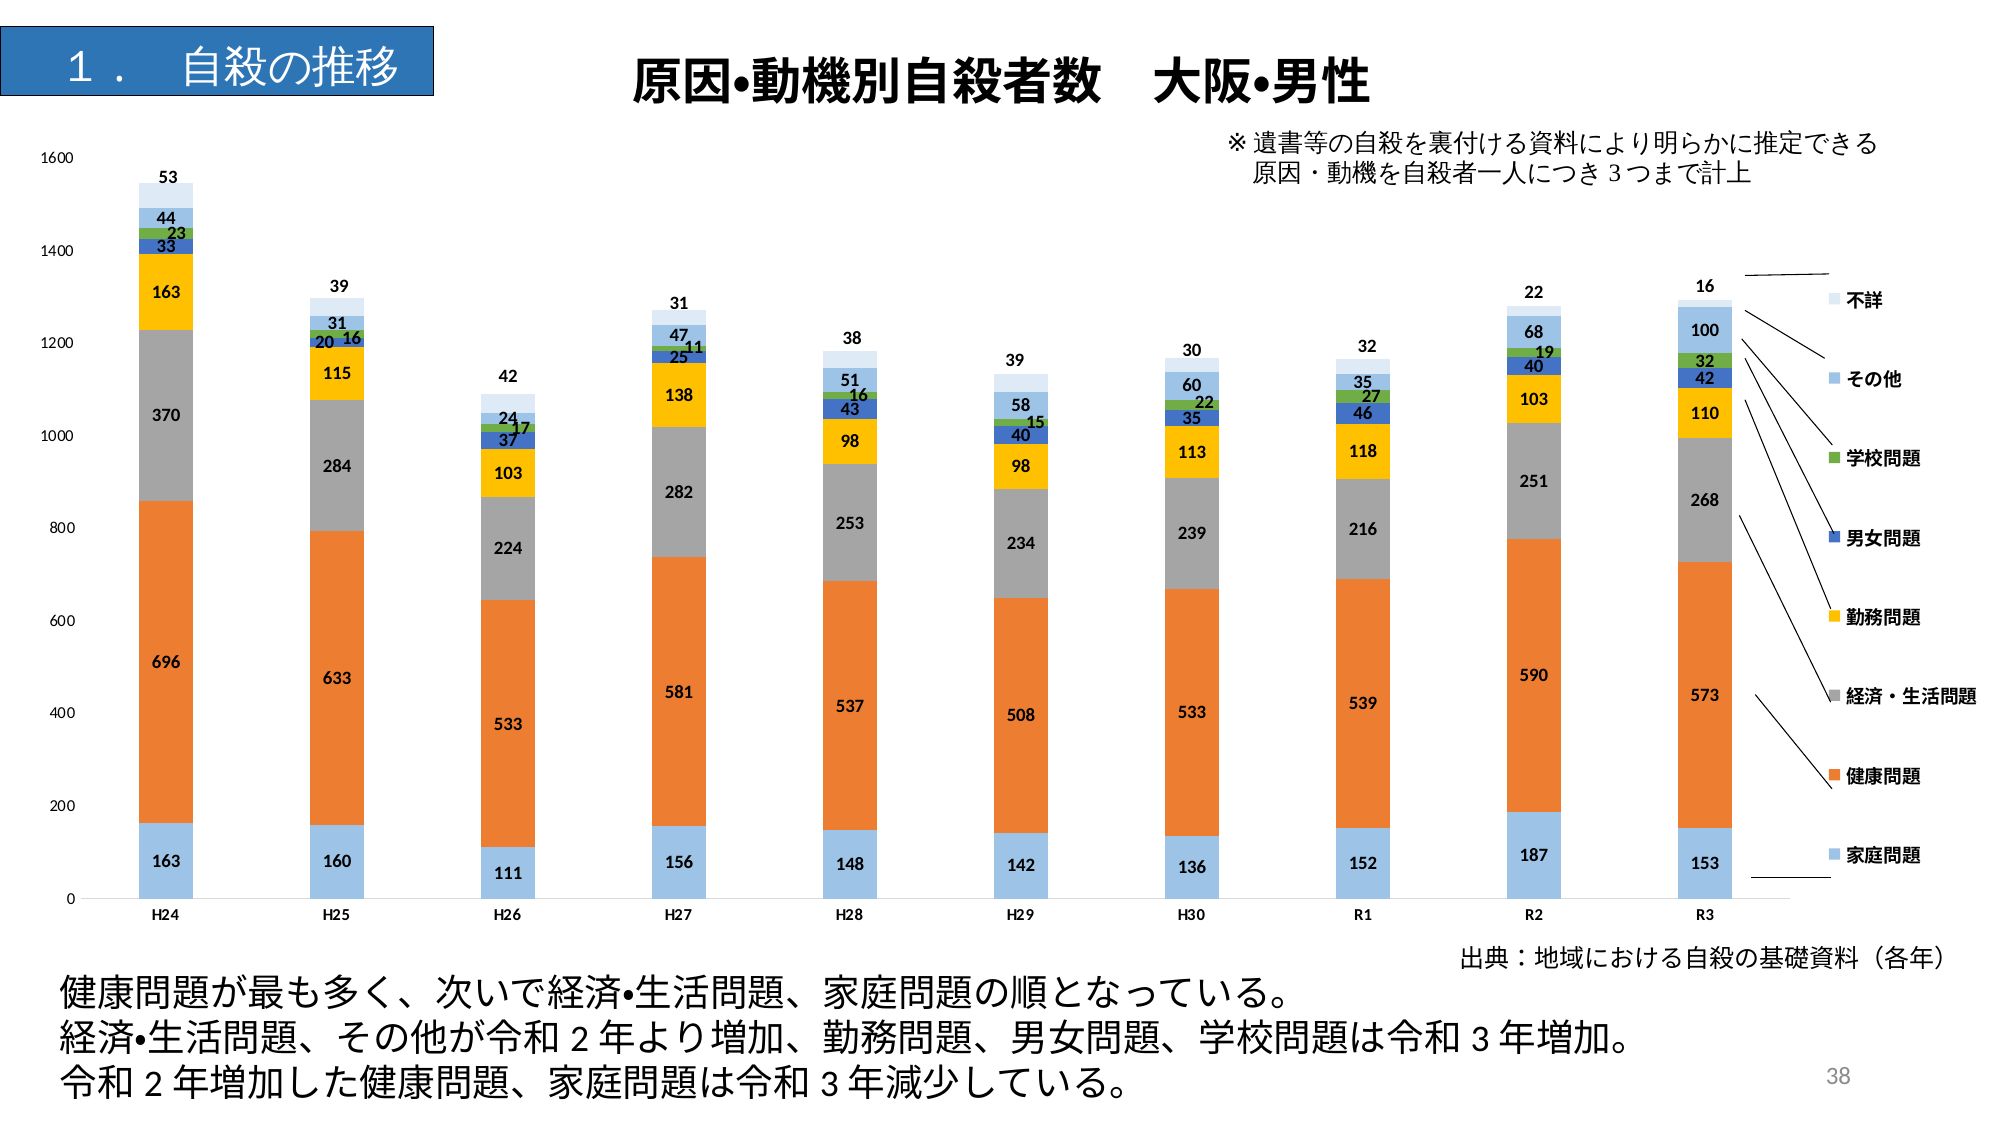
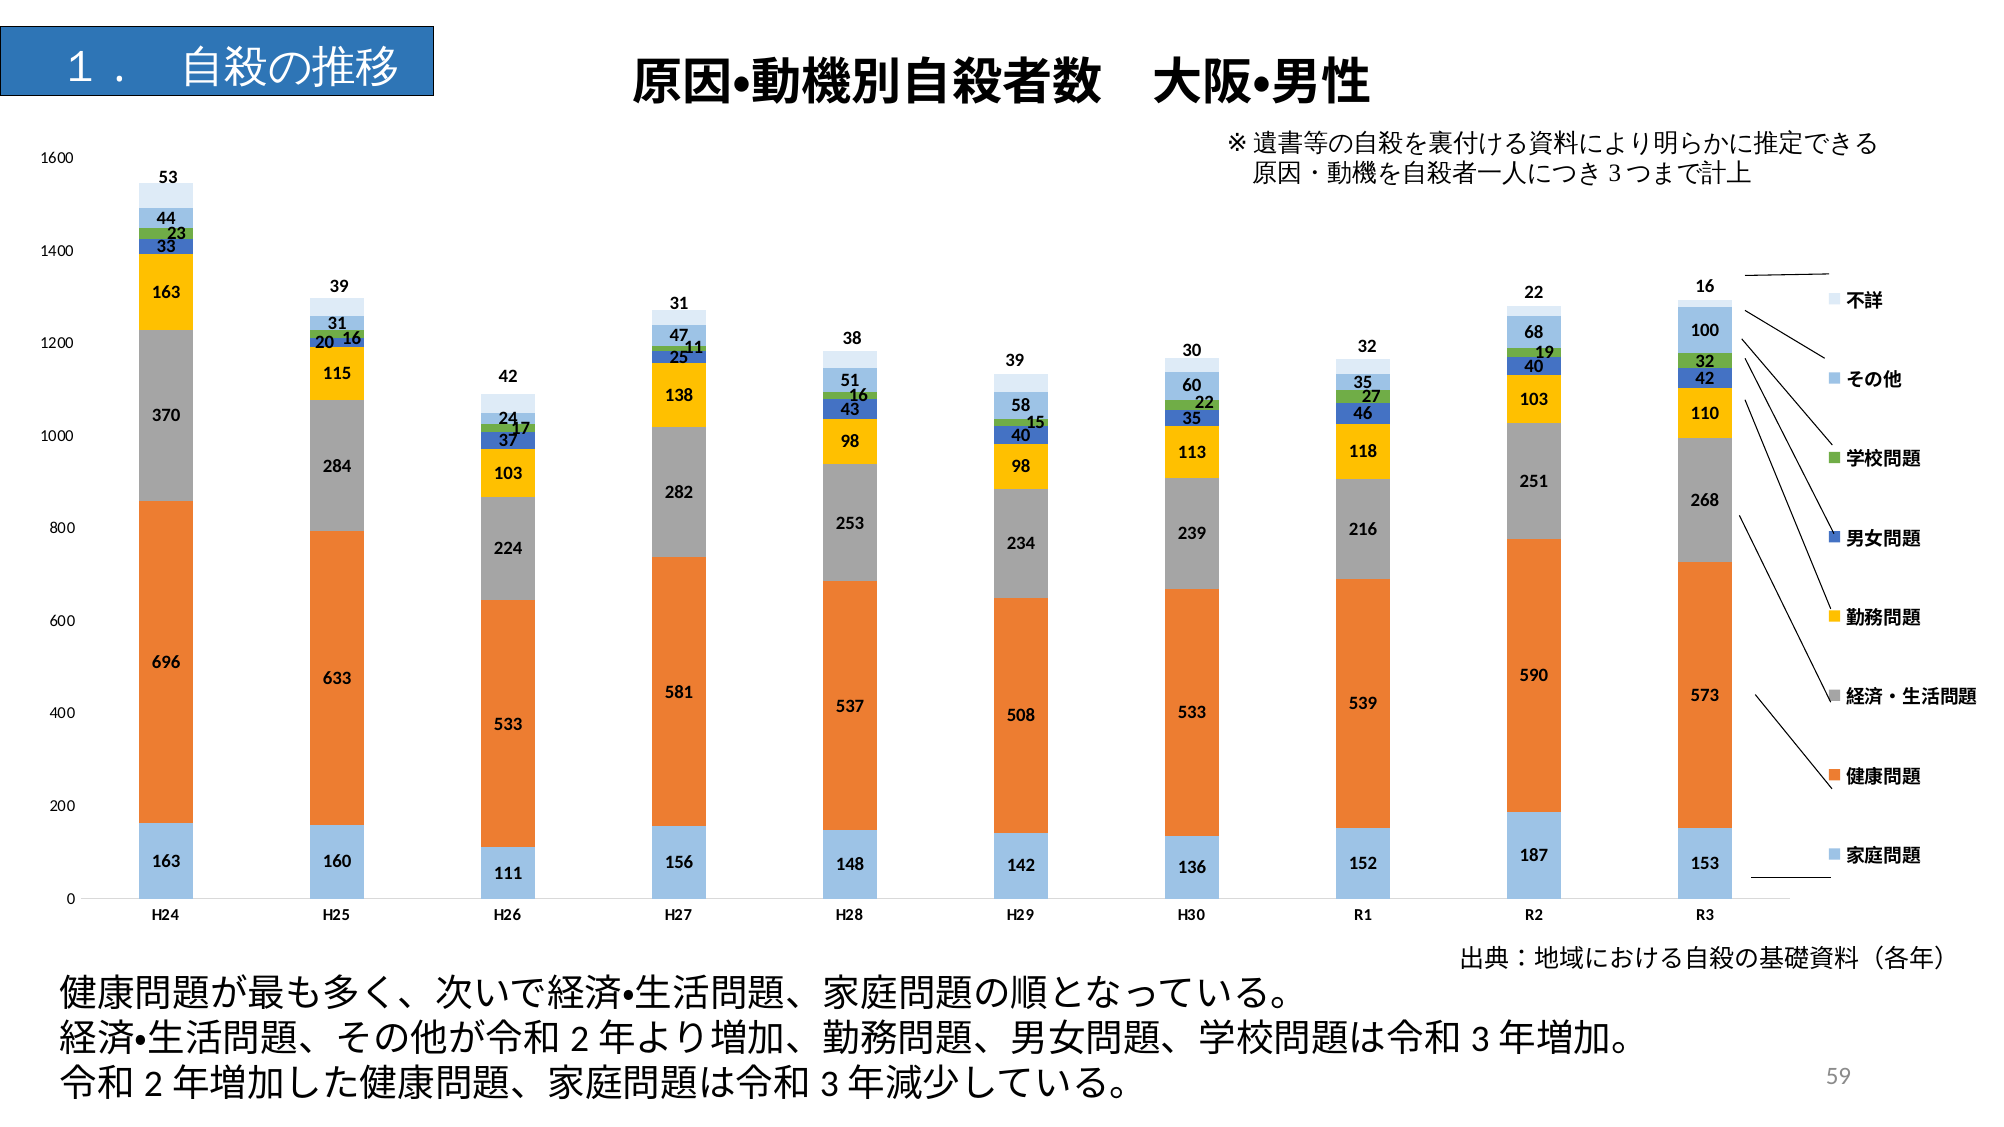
38 at (1838, 1076): 38 -> 59
